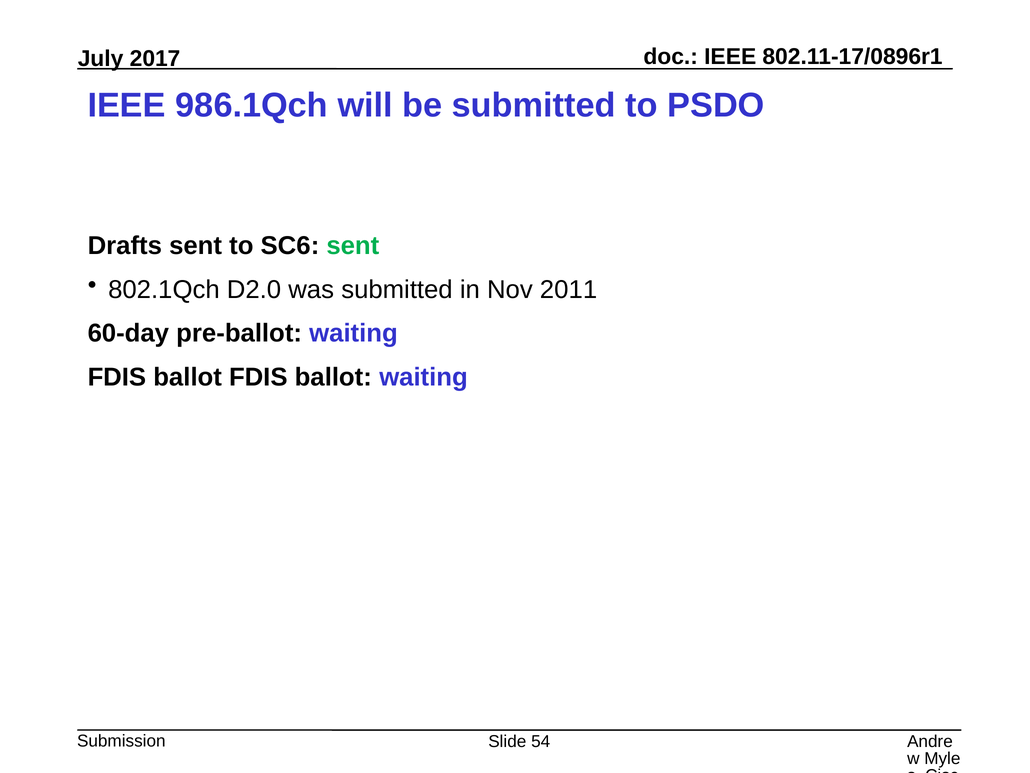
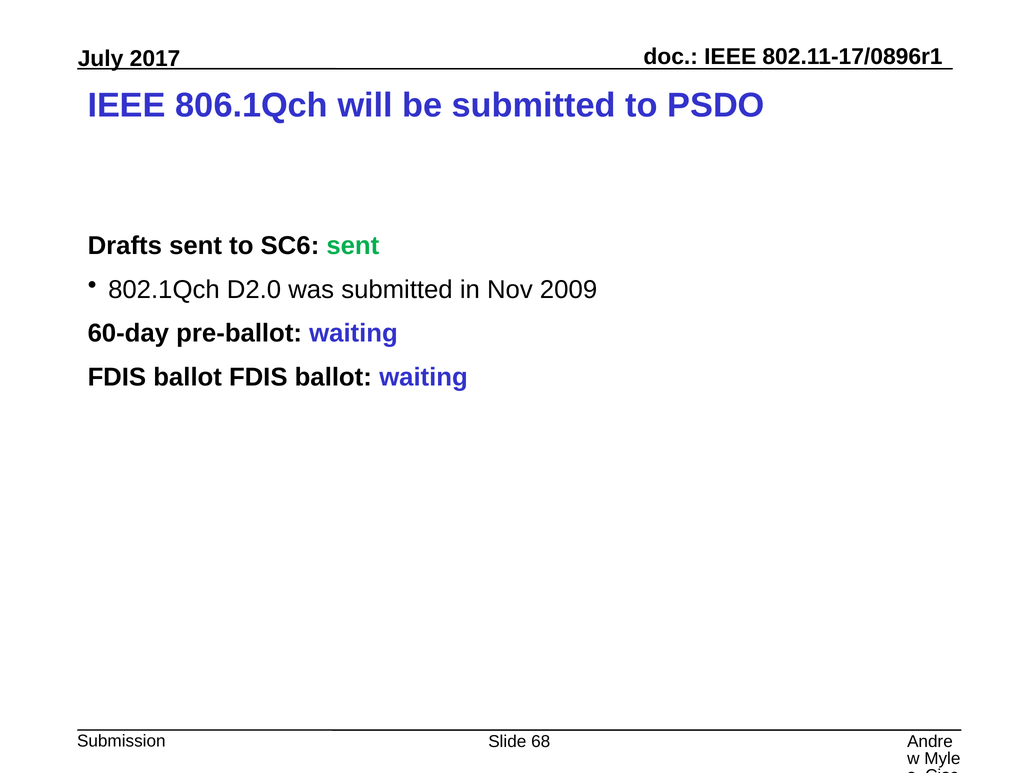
986.1Qch: 986.1Qch -> 806.1Qch
2011: 2011 -> 2009
54: 54 -> 68
